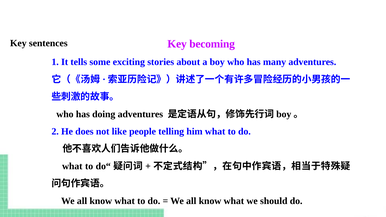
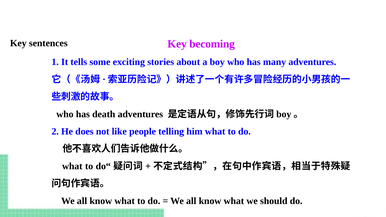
doing: doing -> death
